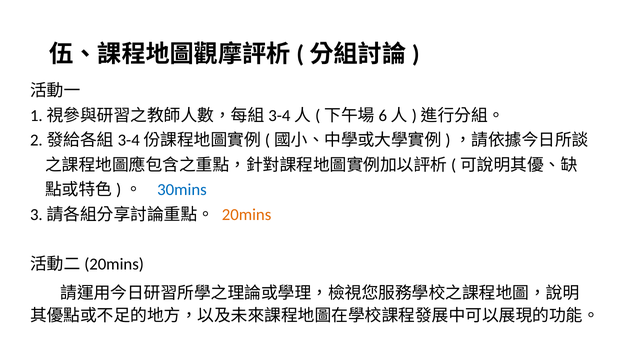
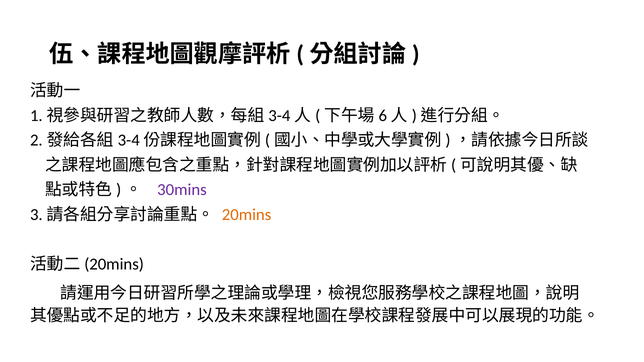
30mins colour: blue -> purple
